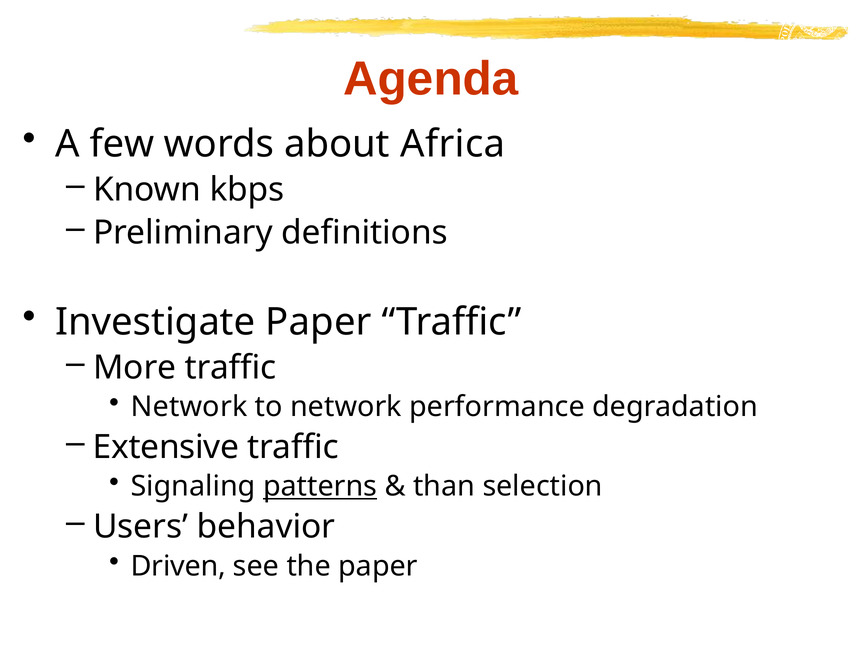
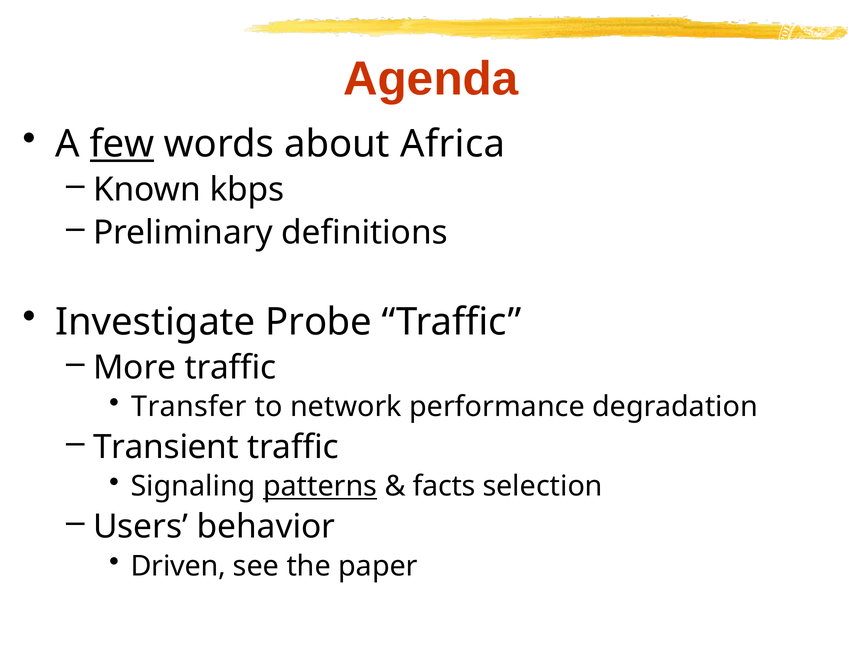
few underline: none -> present
Investigate Paper: Paper -> Probe
Network at (189, 407): Network -> Transfer
Extensive: Extensive -> Transient
than: than -> facts
